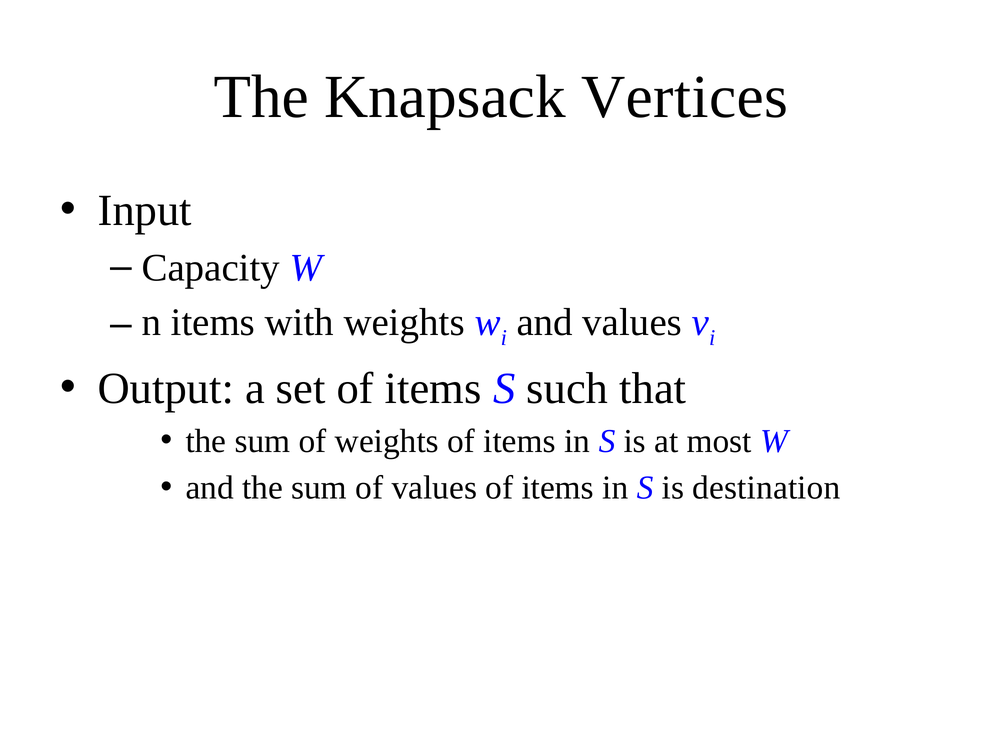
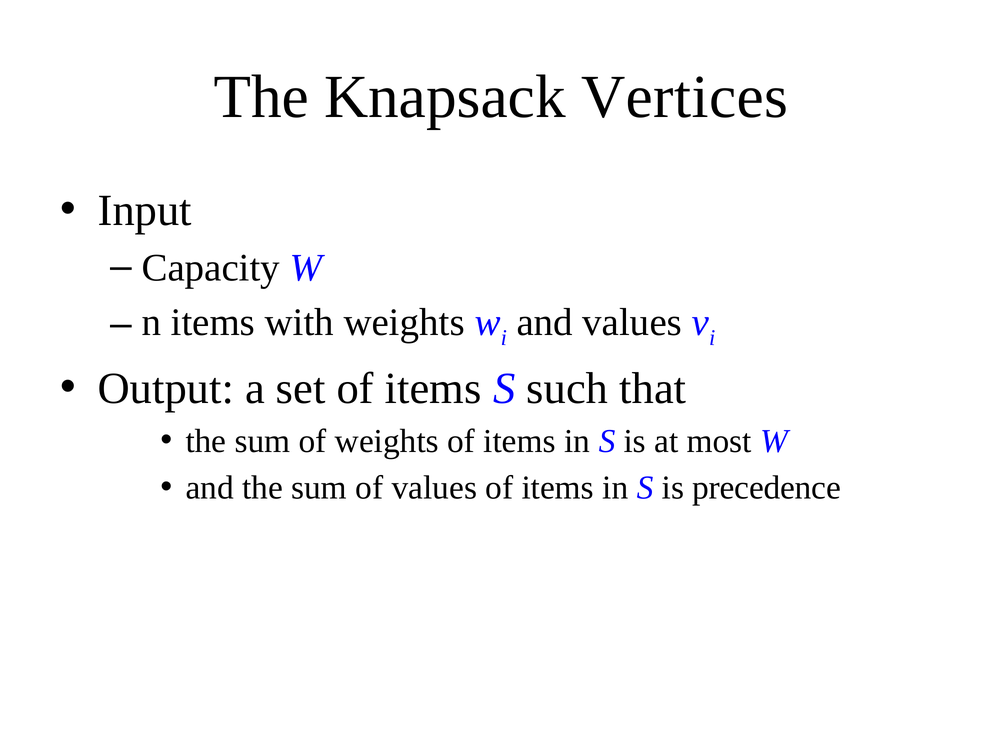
destination: destination -> precedence
